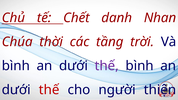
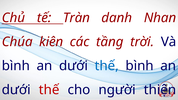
Chết: Chết -> Tràn
thời: thời -> kiên
thế at (107, 66) colour: purple -> blue
